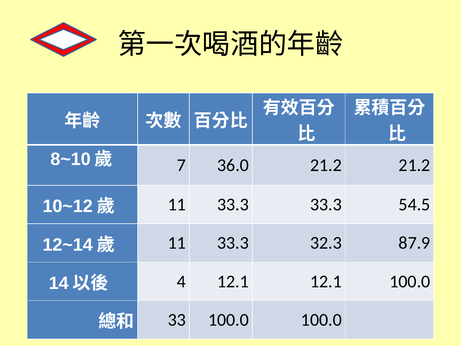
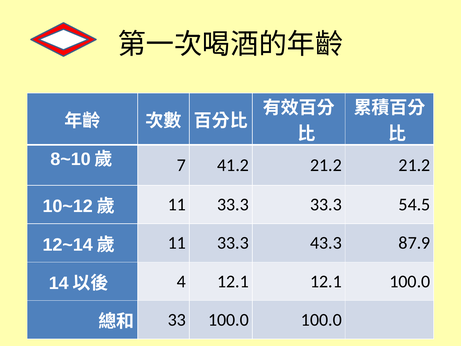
36.0: 36.0 -> 41.2
32.3: 32.3 -> 43.3
